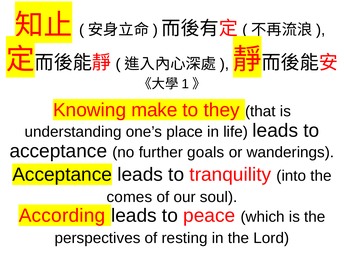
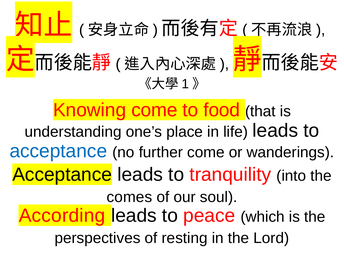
Knowing make: make -> come
they: they -> food
acceptance at (58, 151) colour: black -> blue
further goals: goals -> come
